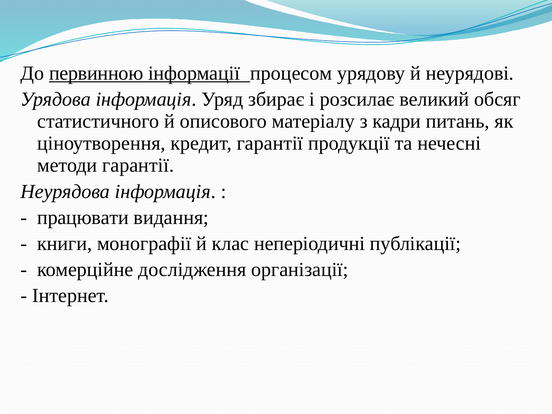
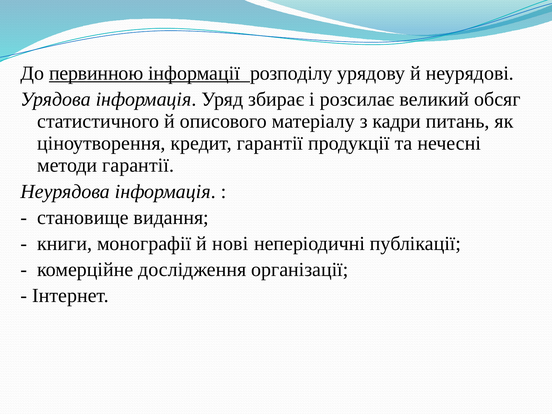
процесом: процесом -> розподілу
працювати: працювати -> становище
клас: клас -> нові
